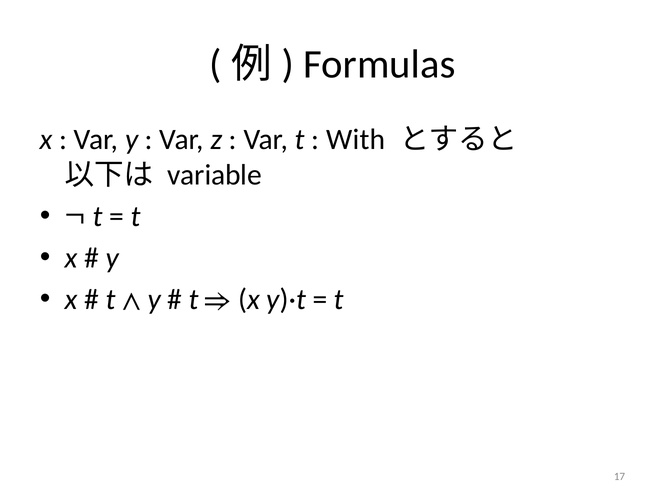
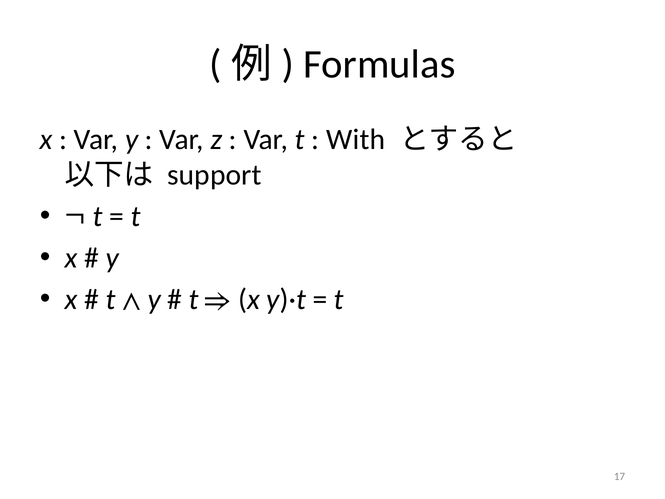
variable: variable -> support
